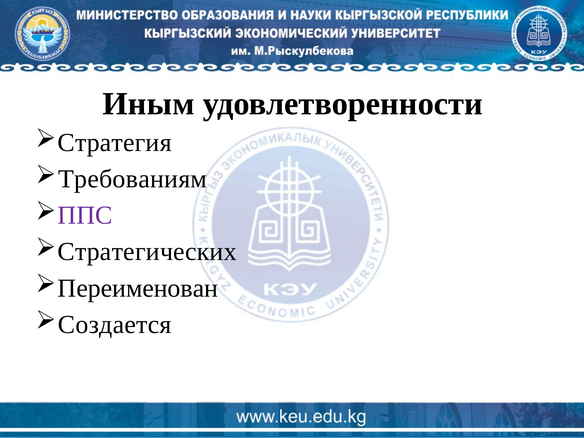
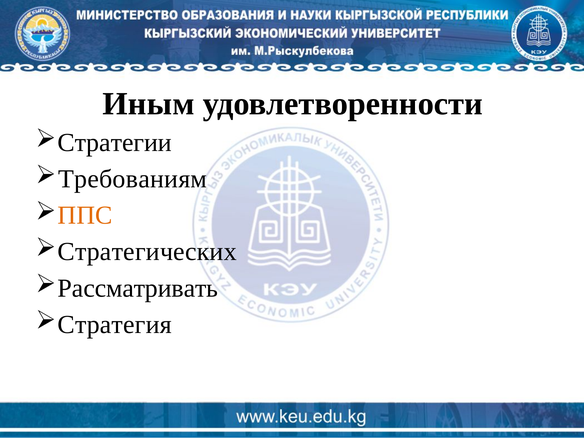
Стратегия: Стратегия -> Стратегии
ППС colour: purple -> orange
Переименован: Переименован -> Рассматривать
Создается: Создается -> Стратегия
